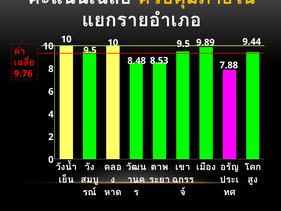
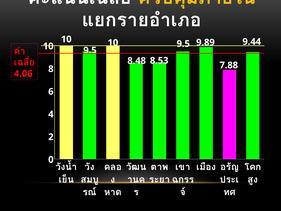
9.76: 9.76 -> 4.06
